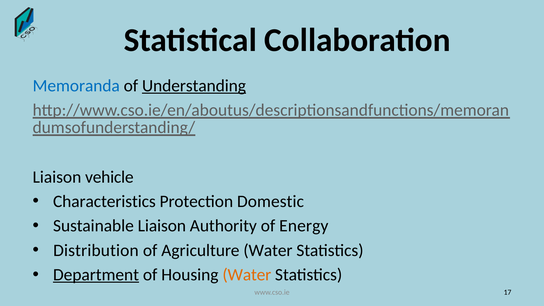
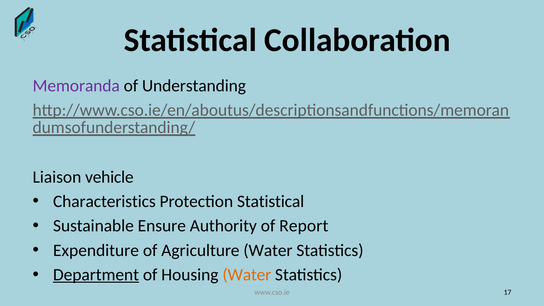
Memoranda colour: blue -> purple
Understanding underline: present -> none
Protection Domestic: Domestic -> Statistical
Sustainable Liaison: Liaison -> Ensure
Energy: Energy -> Report
Distribution: Distribution -> Expenditure
